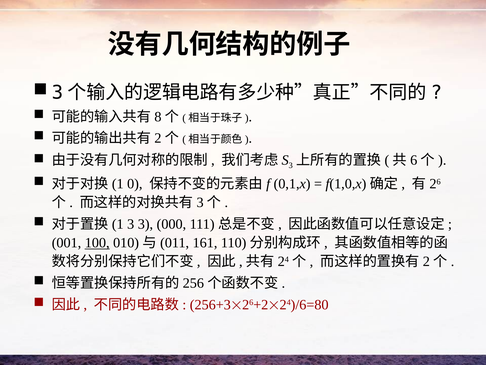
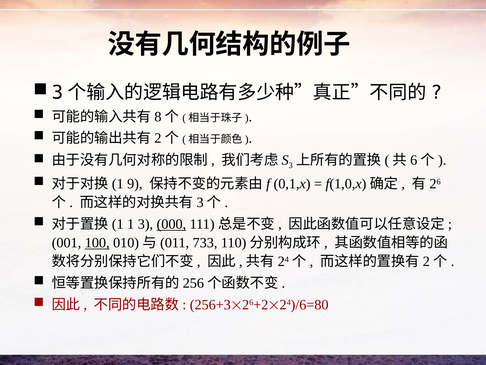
0: 0 -> 9
3 at (131, 224): 3 -> 1
000 underline: none -> present
161: 161 -> 733
